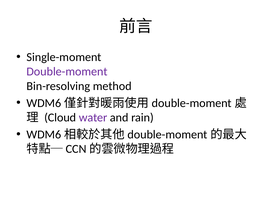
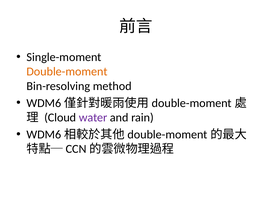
Double-moment colour: purple -> orange
